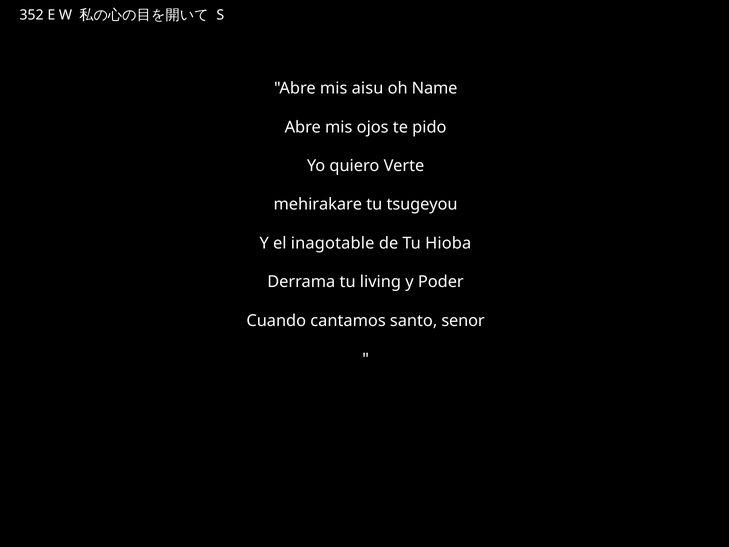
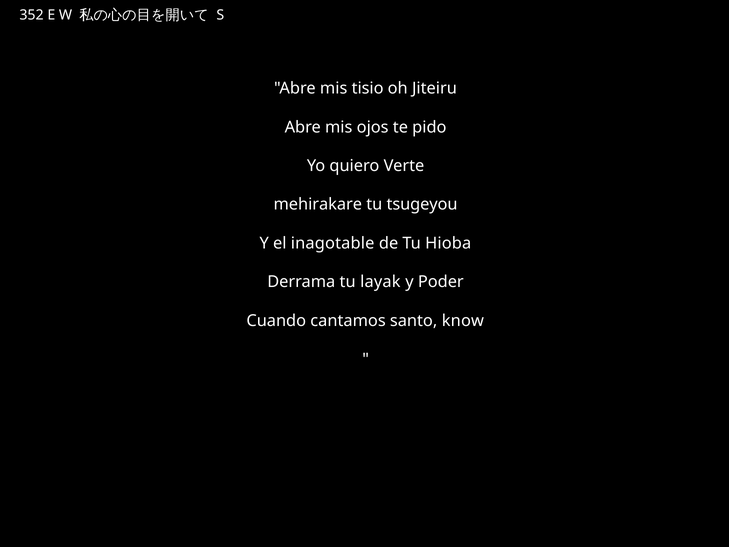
aisu: aisu -> tisio
Name: Name -> Jiteiru
living: living -> layak
senor: senor -> know
